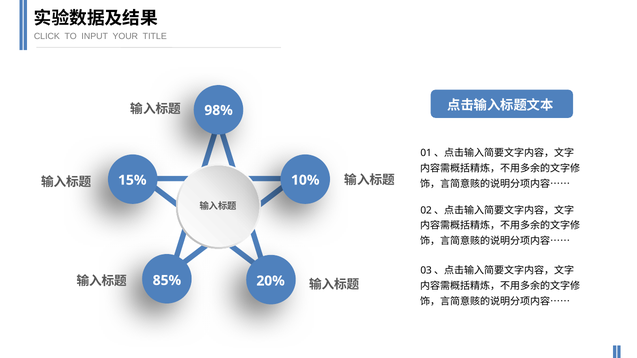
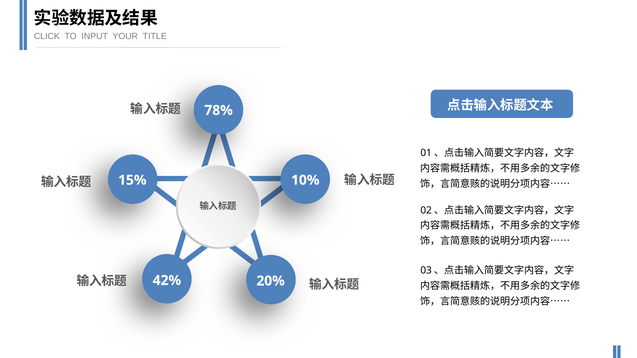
98%: 98% -> 78%
85%: 85% -> 42%
